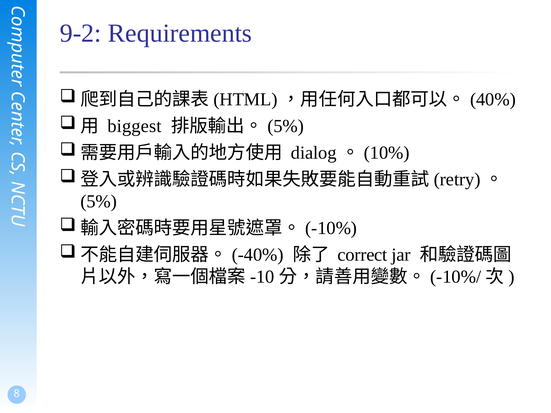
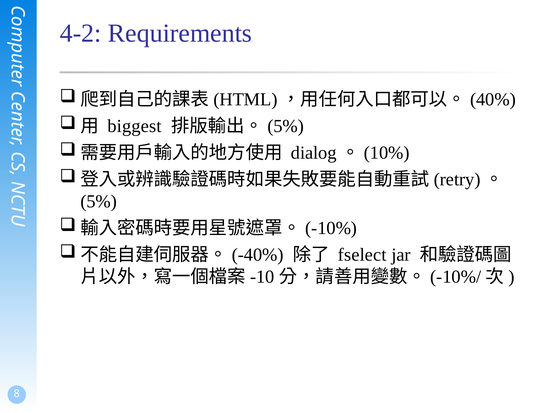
9-2: 9-2 -> 4-2
correct: correct -> fselect
